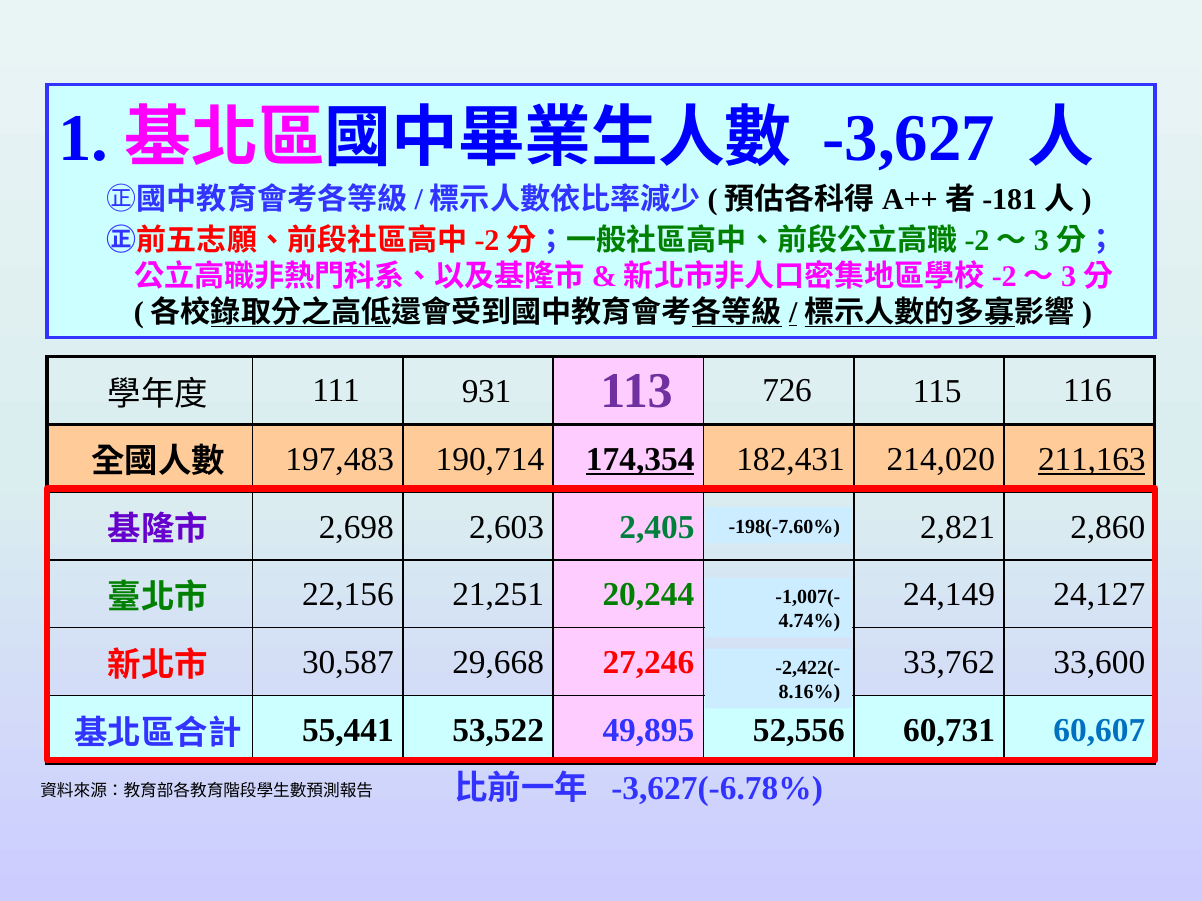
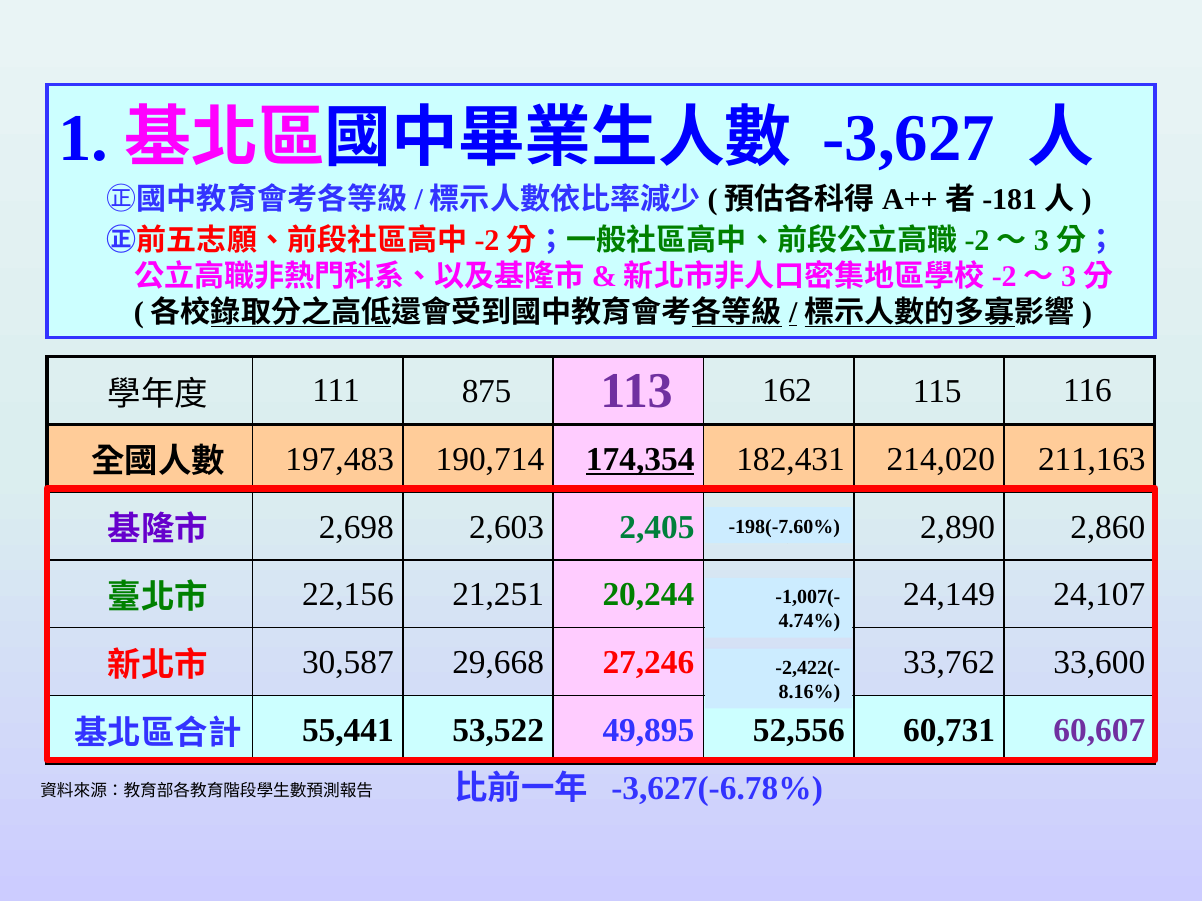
931: 931 -> 875
726: 726 -> 162
211,163 underline: present -> none
2,821: 2,821 -> 2,890
24,127: 24,127 -> 24,107
60,607 colour: blue -> purple
